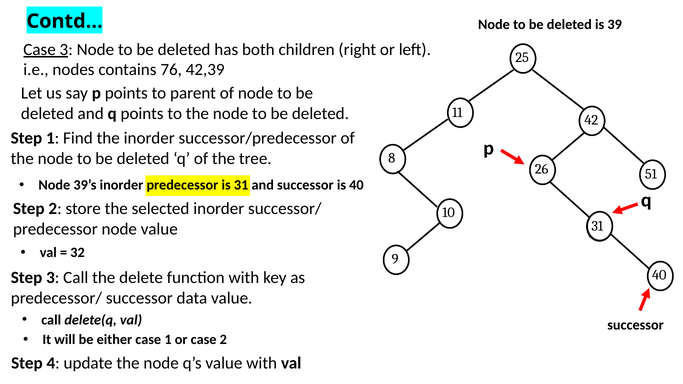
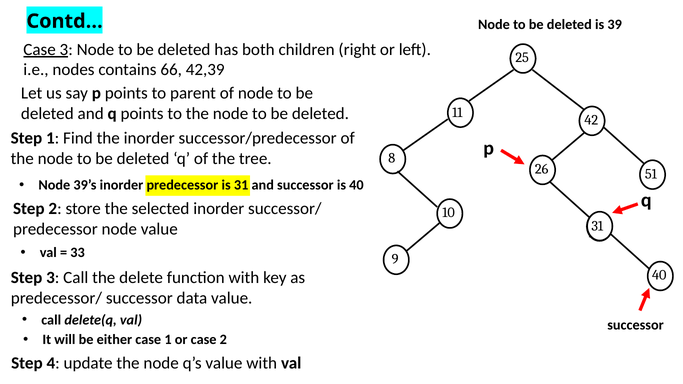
76: 76 -> 66
32: 32 -> 33
